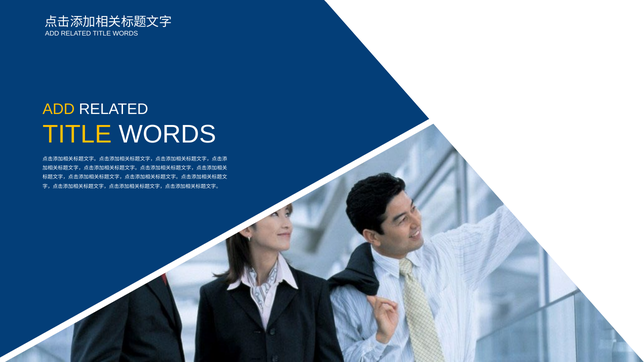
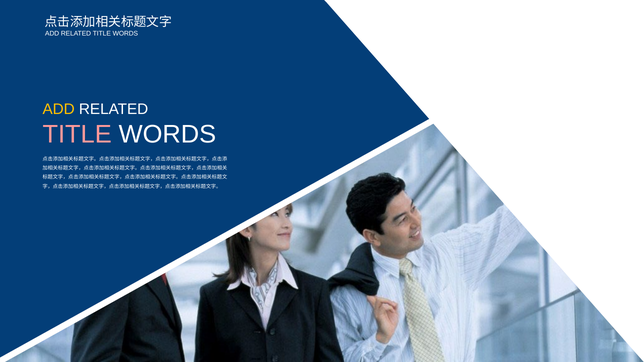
TITLE at (77, 134) colour: yellow -> pink
